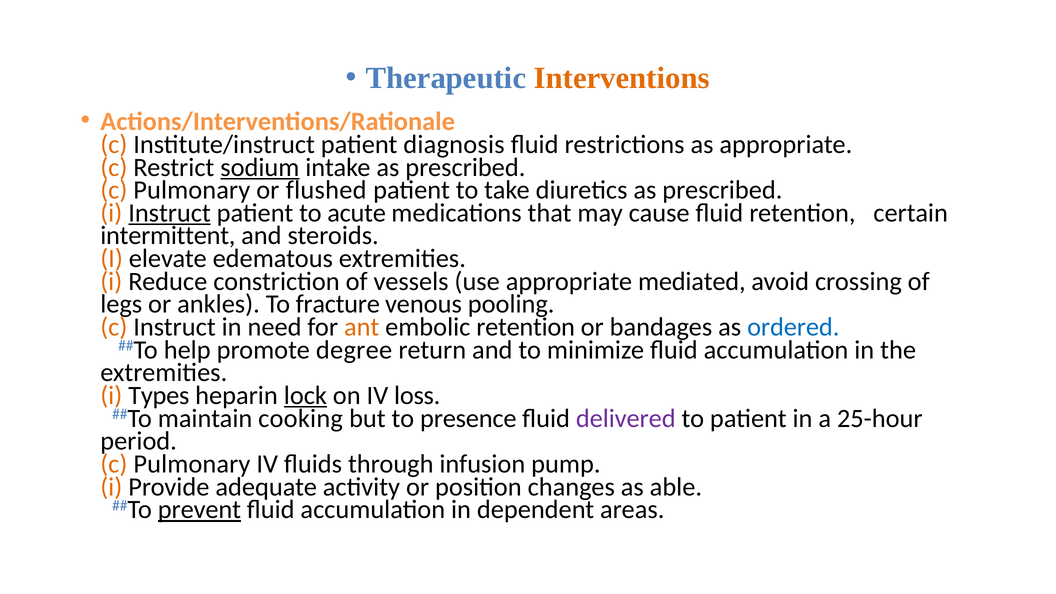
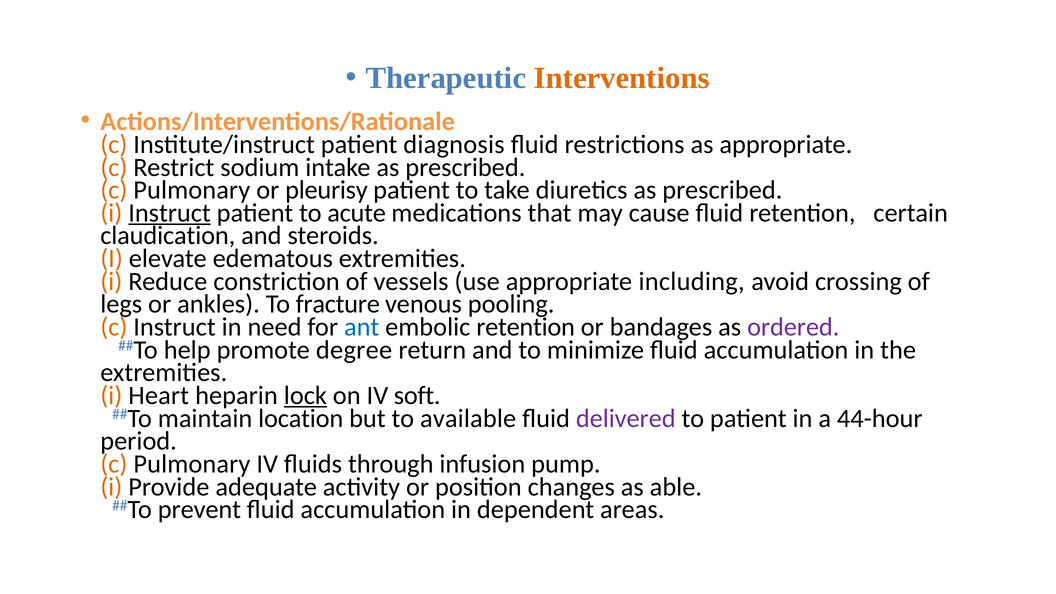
sodium underline: present -> none
flushed: flushed -> pleurisy
intermittent: intermittent -> claudication
mediated: mediated -> including
ant colour: orange -> blue
ordered colour: blue -> purple
Types: Types -> Heart
loss: loss -> soft
cooking: cooking -> location
presence: presence -> available
25-hour: 25-hour -> 44-hour
prevent underline: present -> none
